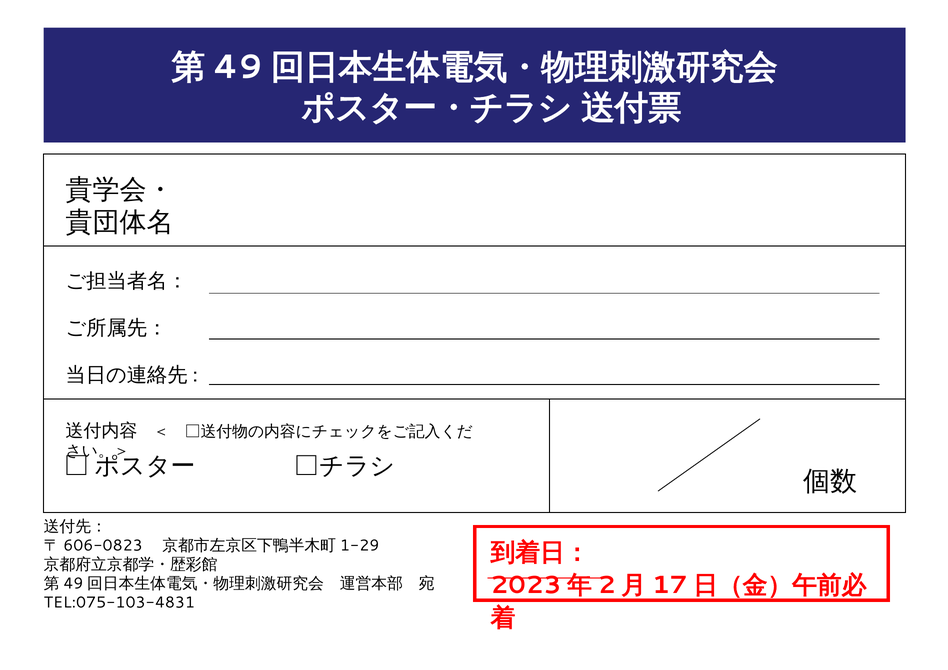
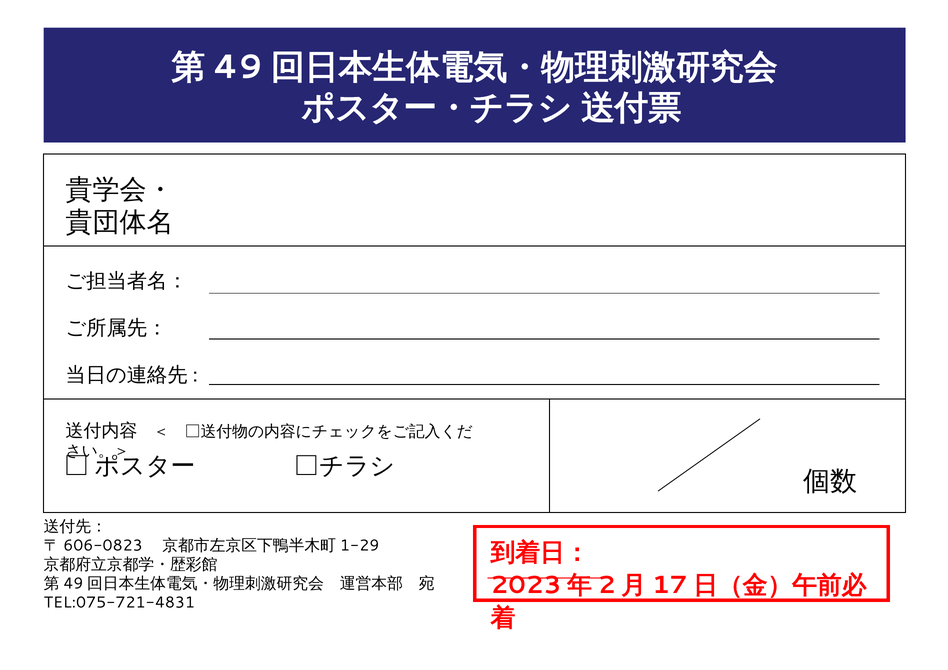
TEL:075-103-4831: TEL:075-103-4831 -> TEL:075-721-4831
